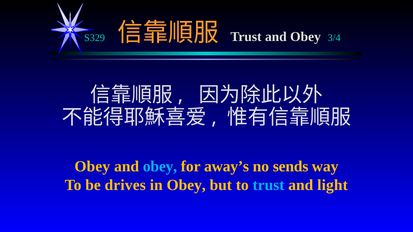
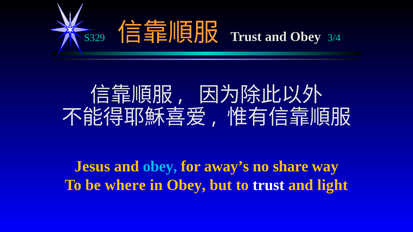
Obey at (92, 167): Obey -> Jesus
sends: sends -> share
drives: drives -> where
trust at (269, 185) colour: light blue -> white
